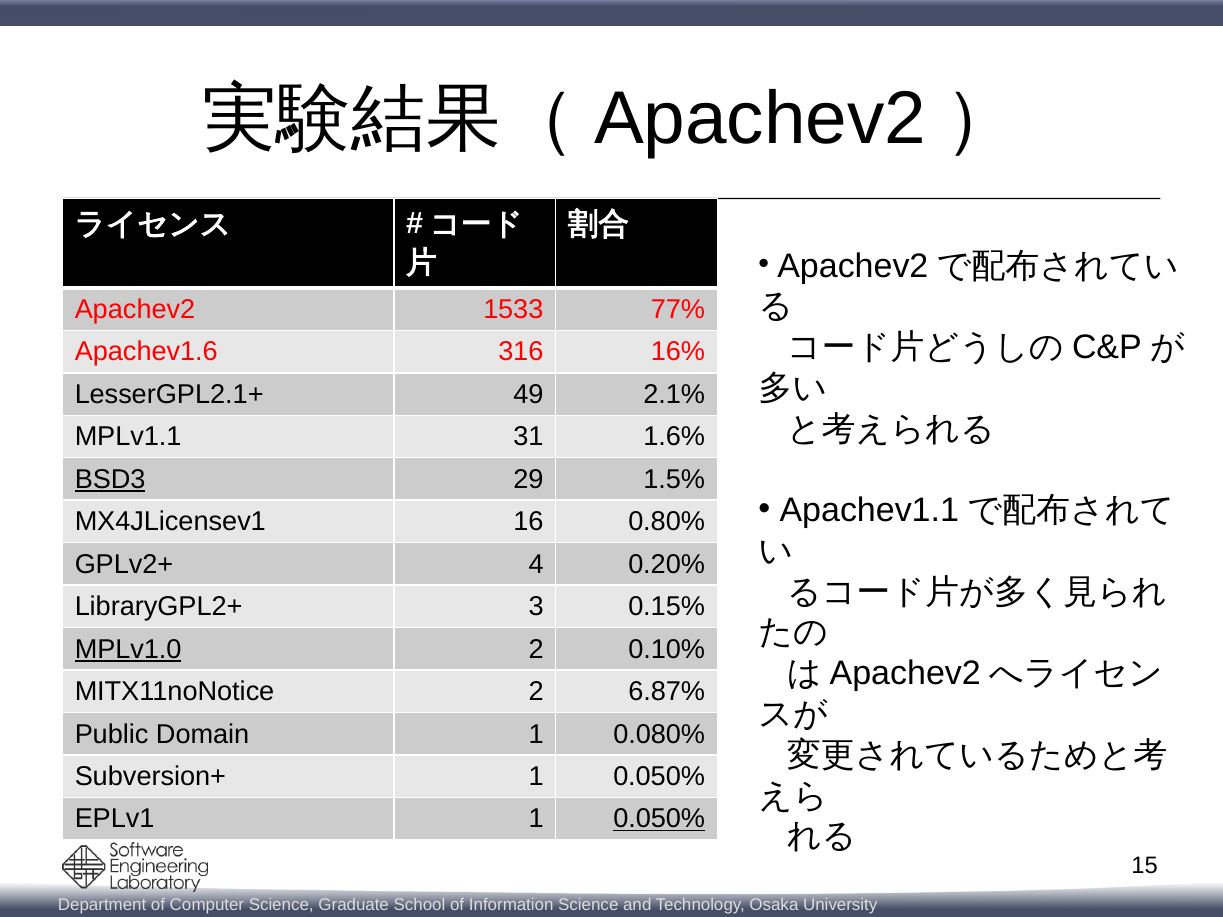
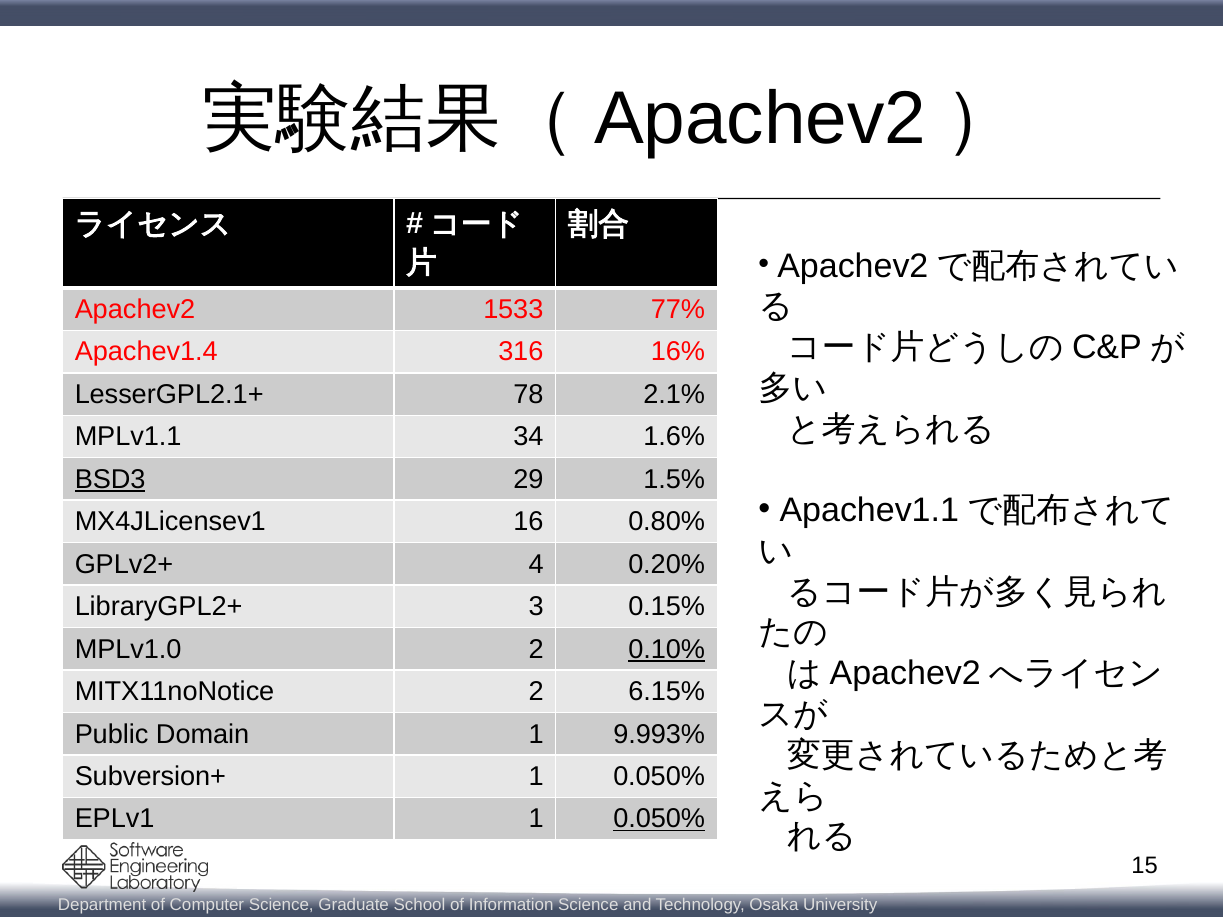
Apachev1.6: Apachev1.6 -> Apachev1.4
49: 49 -> 78
31: 31 -> 34
MPLv1.0 underline: present -> none
0.10% underline: none -> present
6.87%: 6.87% -> 6.15%
0.080%: 0.080% -> 9.993%
